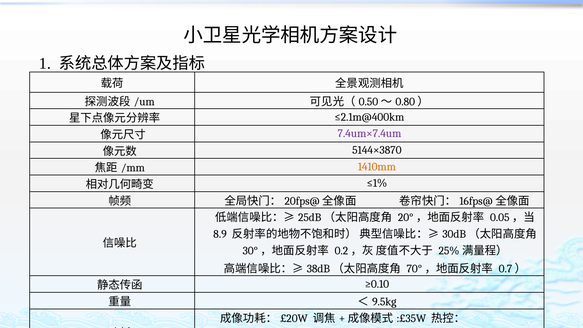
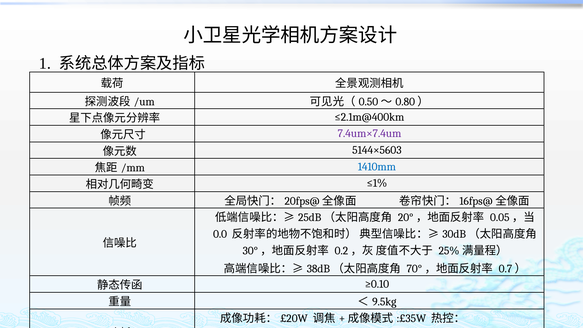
5144×3870: 5144×3870 -> 5144×5603
1410mm colour: orange -> blue
8.9: 8.9 -> 0.0
